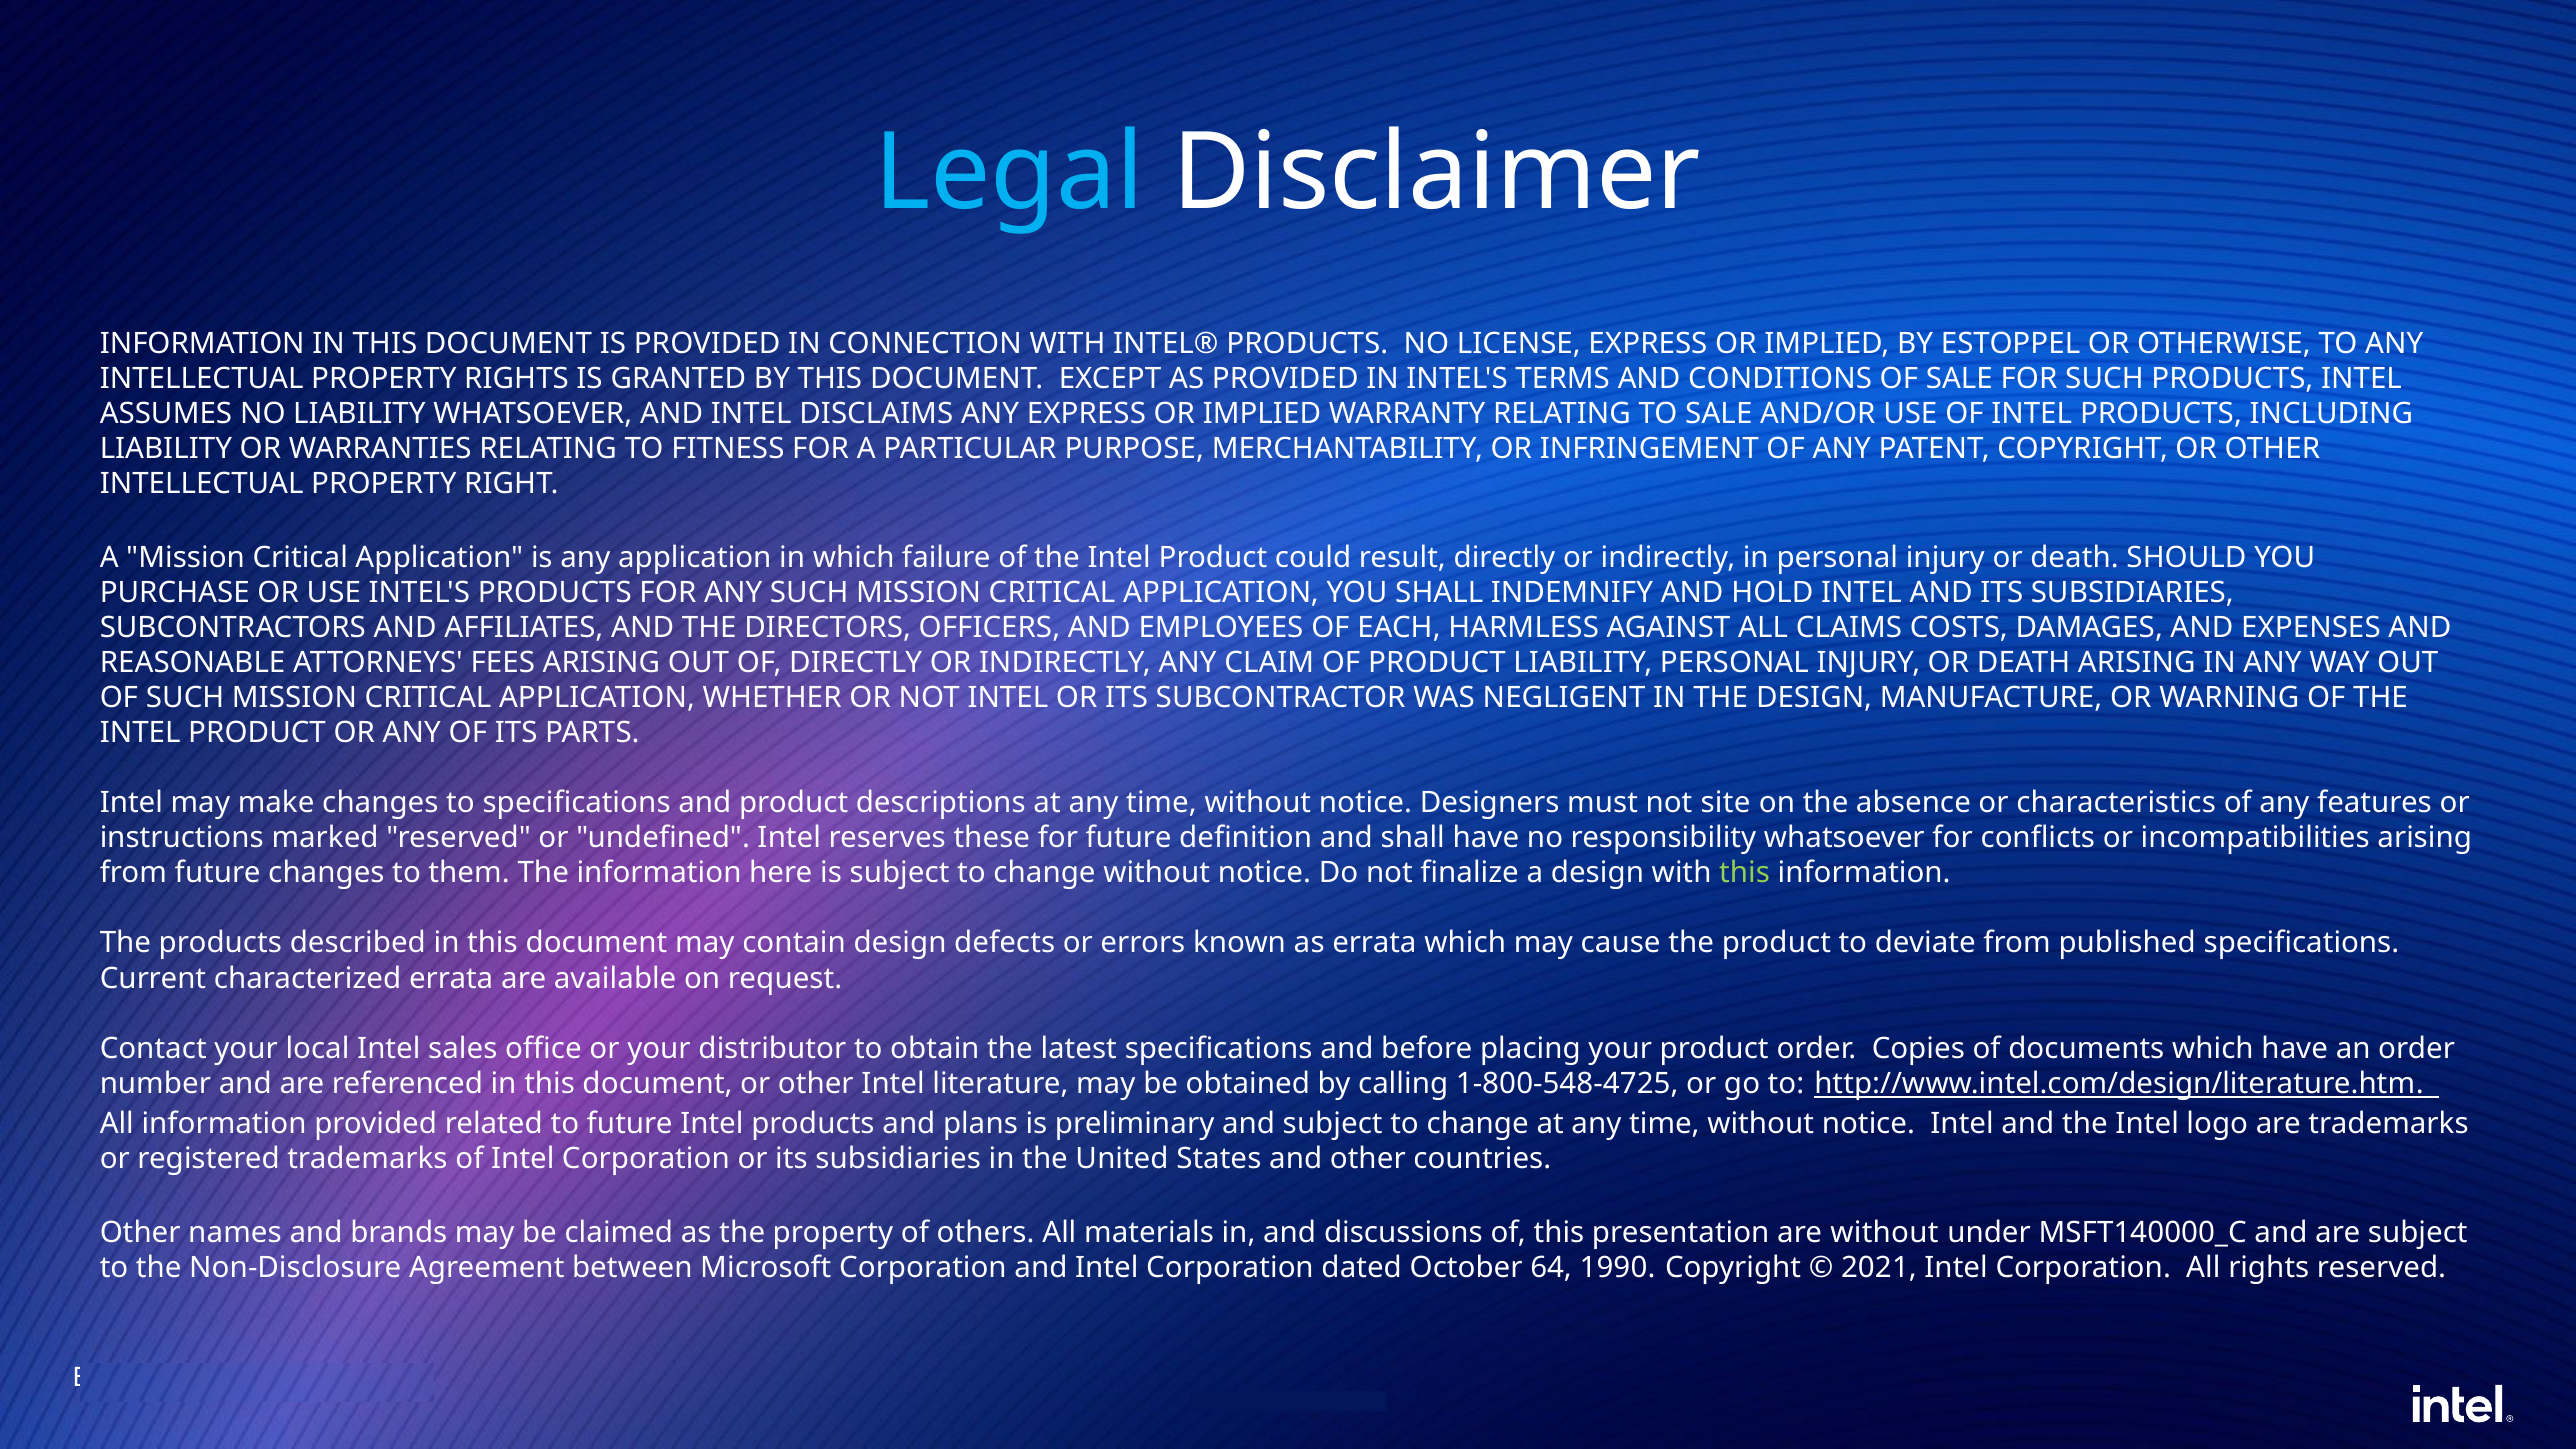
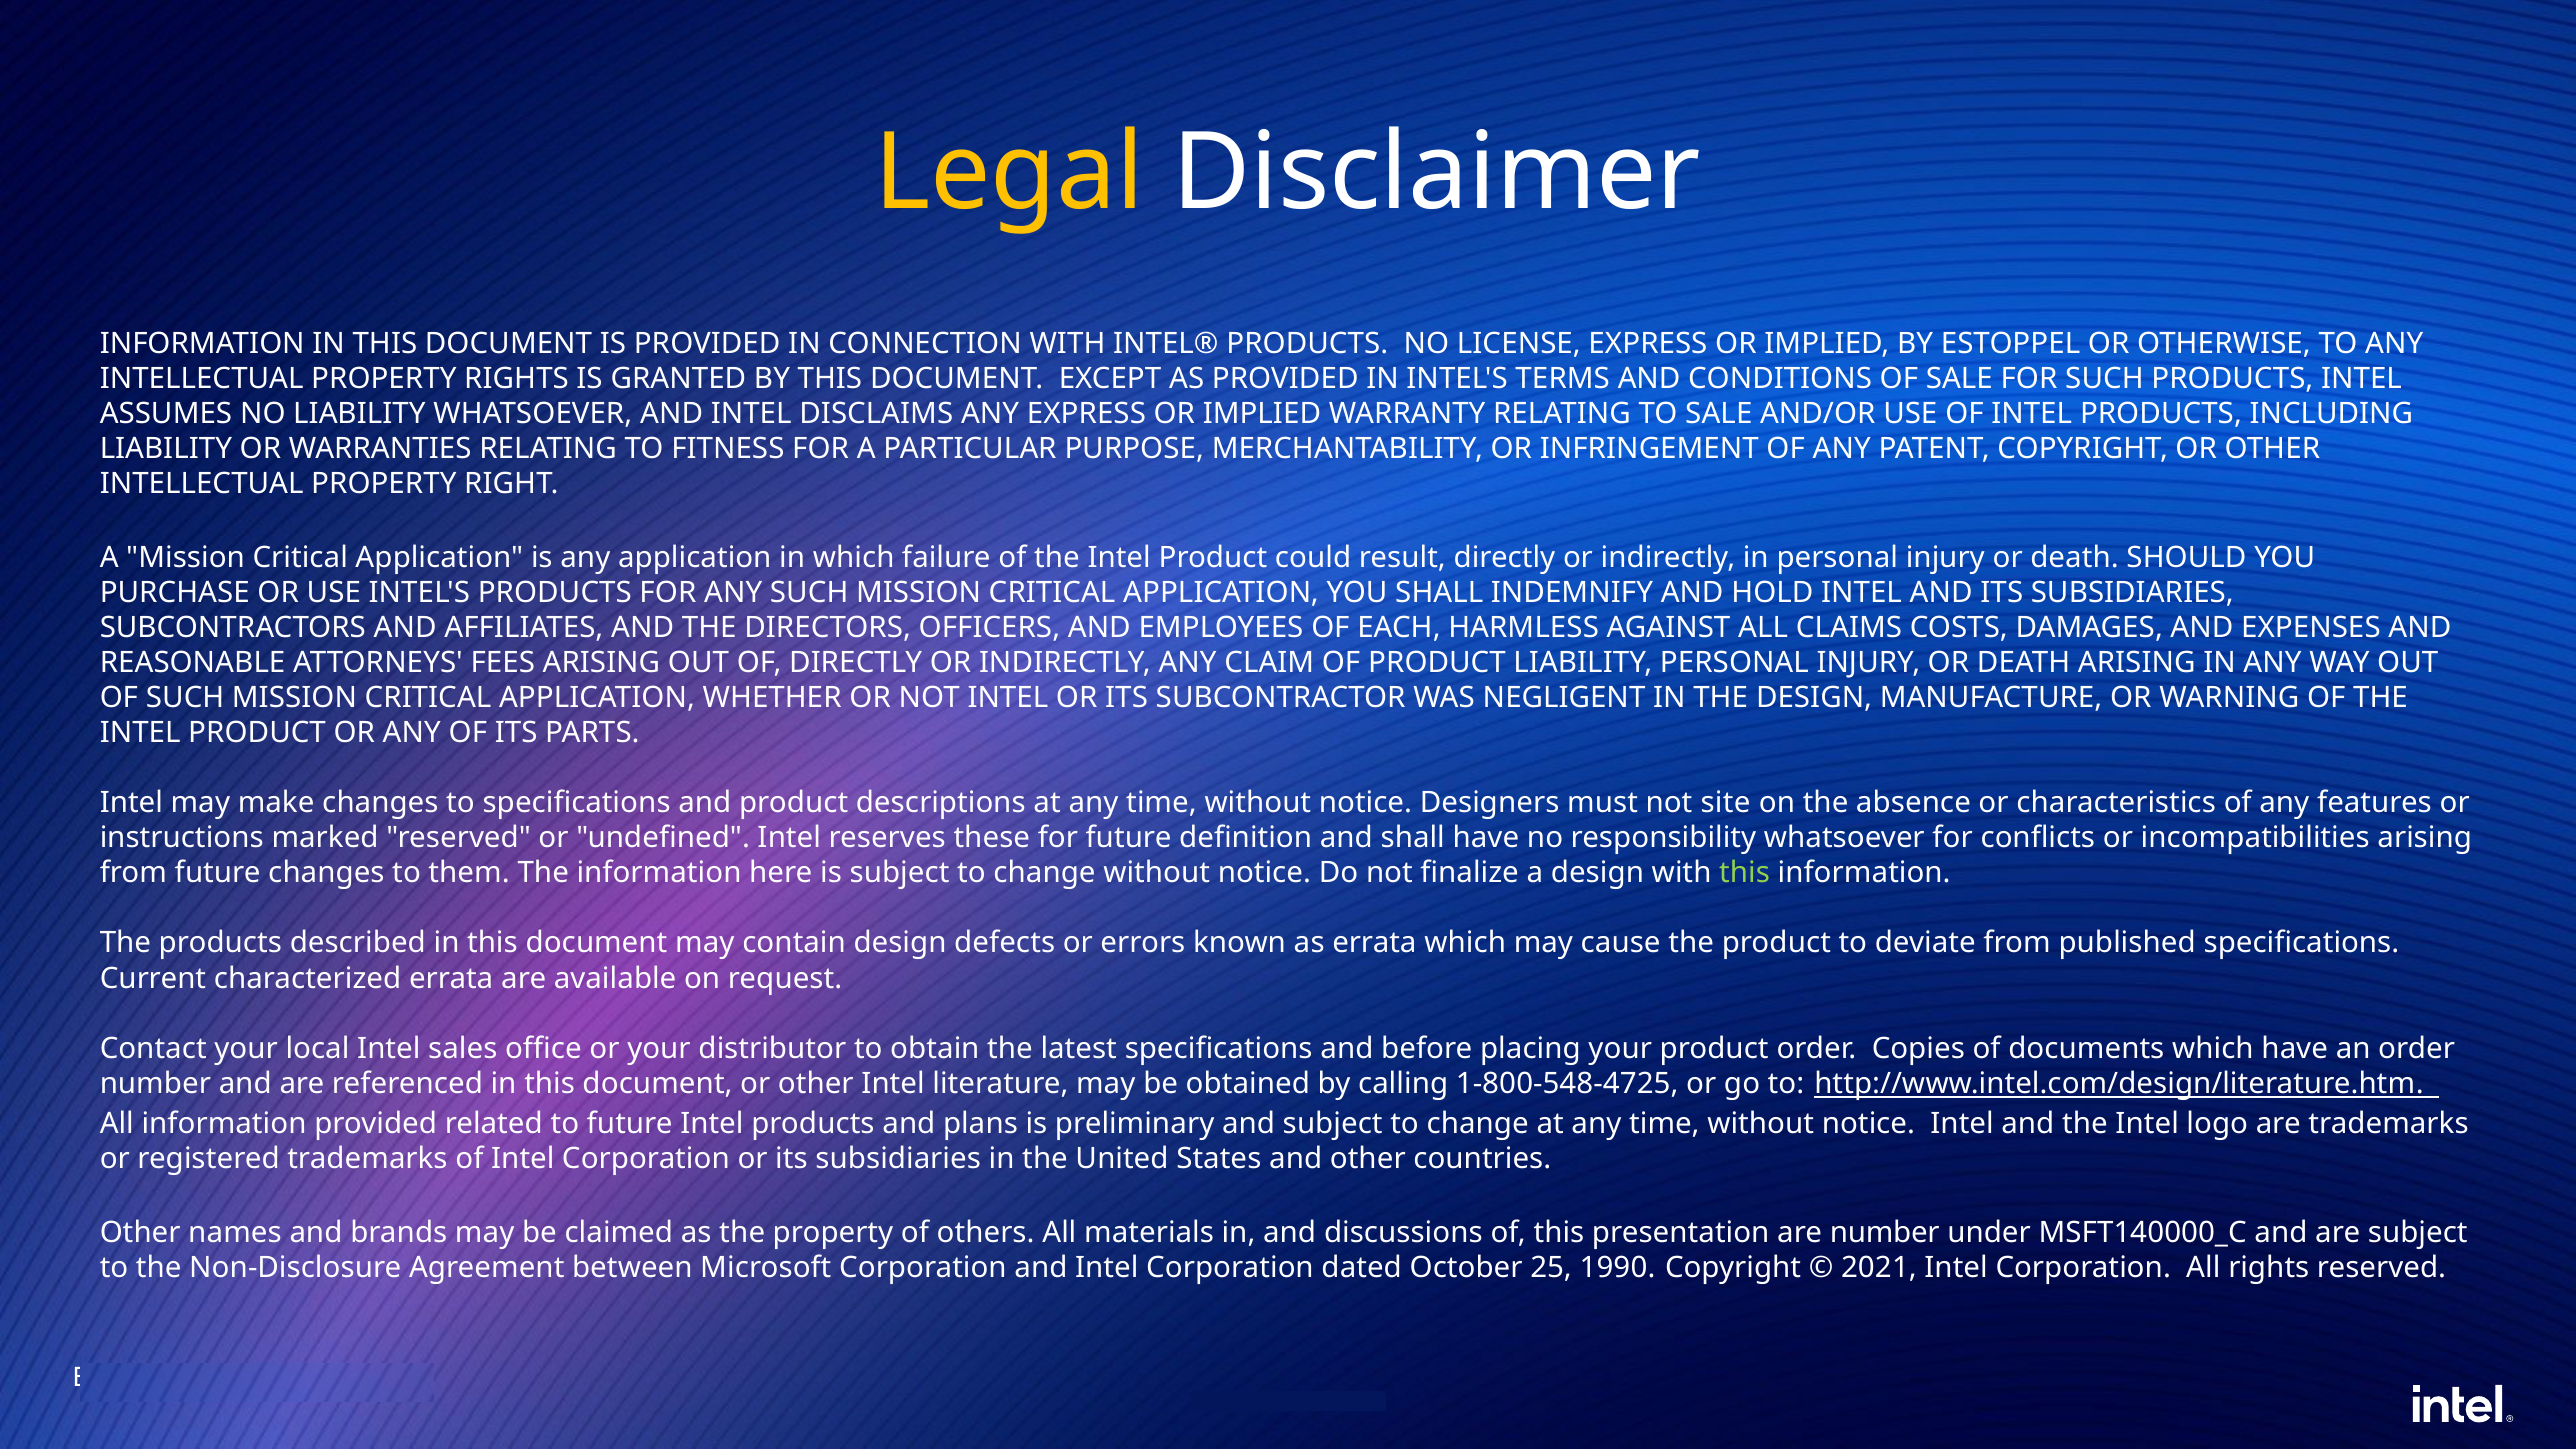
Legal colour: light blue -> yellow
are without: without -> number
64: 64 -> 25
